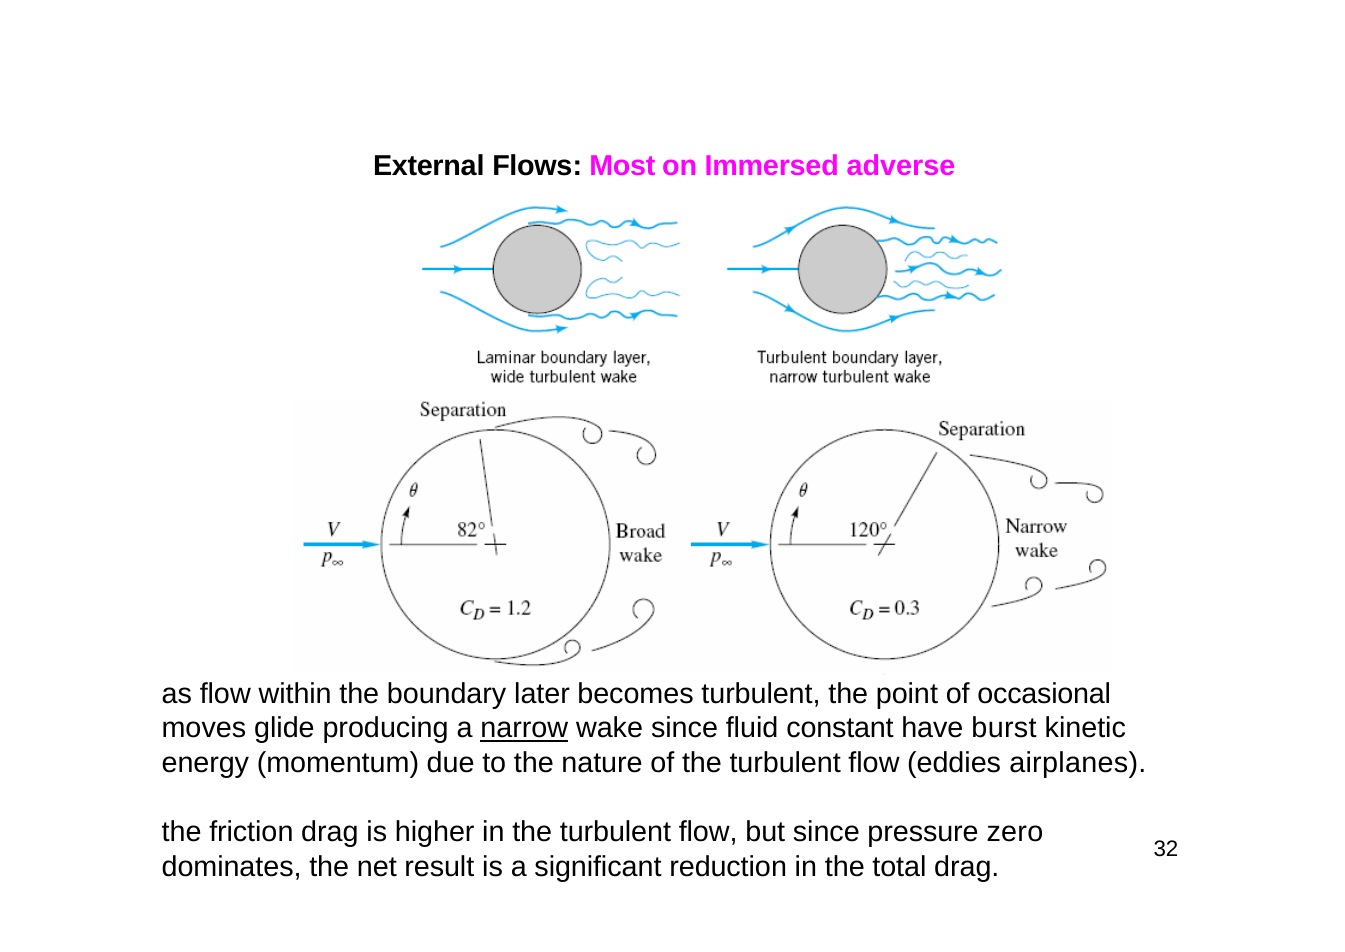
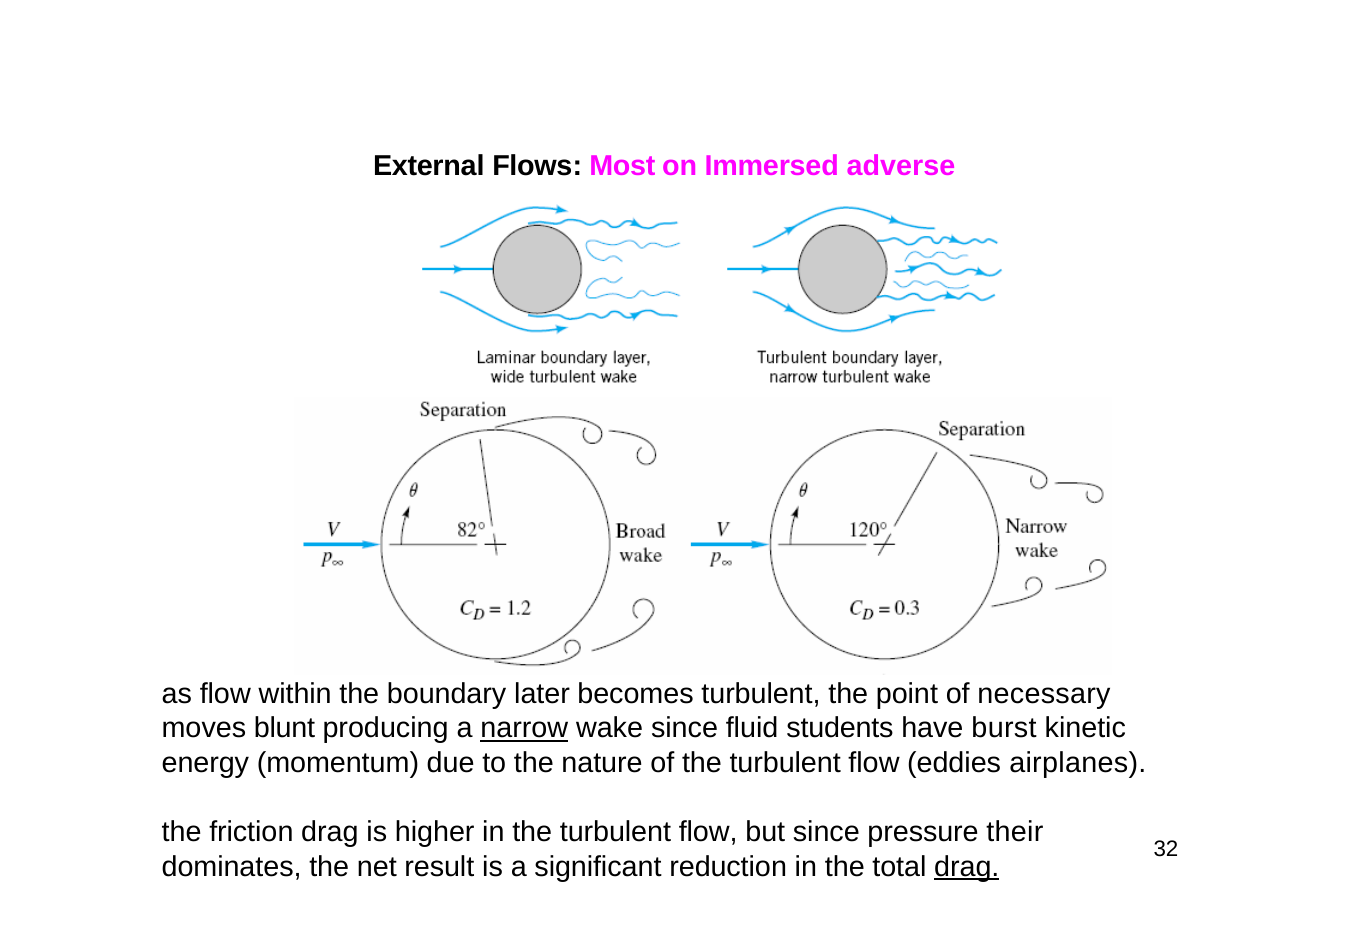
occasional: occasional -> necessary
glide: glide -> blunt
constant: constant -> students
zero: zero -> their
drag at (967, 867) underline: none -> present
